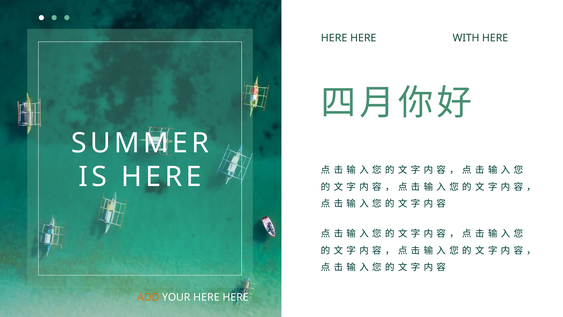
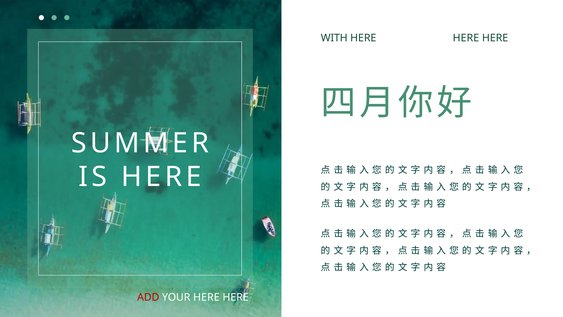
HERE at (334, 38): HERE -> WITH
WITH at (466, 38): WITH -> HERE
ADD colour: orange -> red
